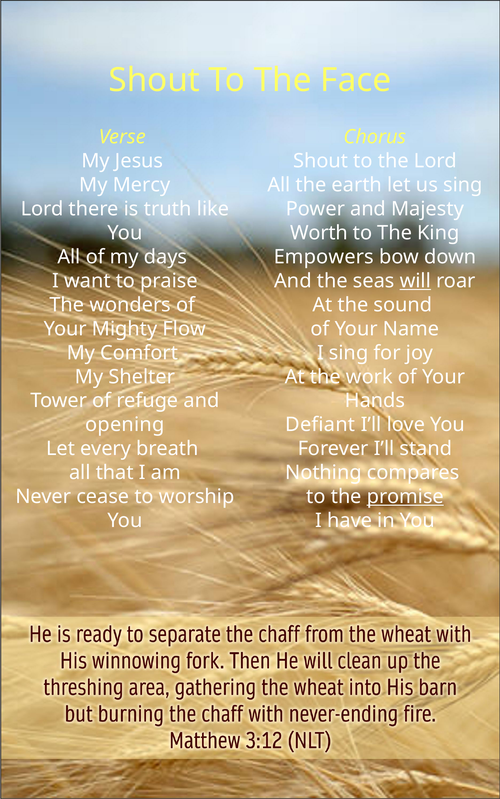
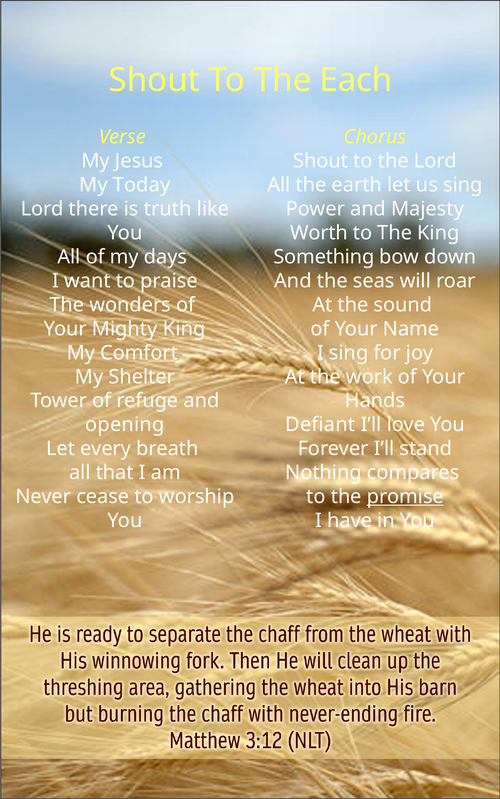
Face: Face -> Each
Mercy: Mercy -> Today
Empowers: Empowers -> Something
will underline: present -> none
Mighty Flow: Flow -> King
